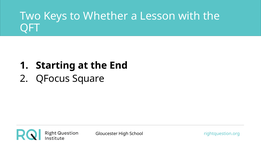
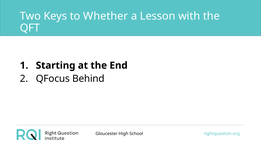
Square: Square -> Behind
